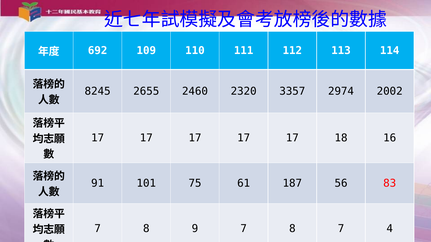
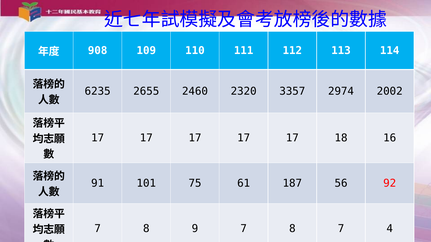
692: 692 -> 908
8245: 8245 -> 6235
83: 83 -> 92
